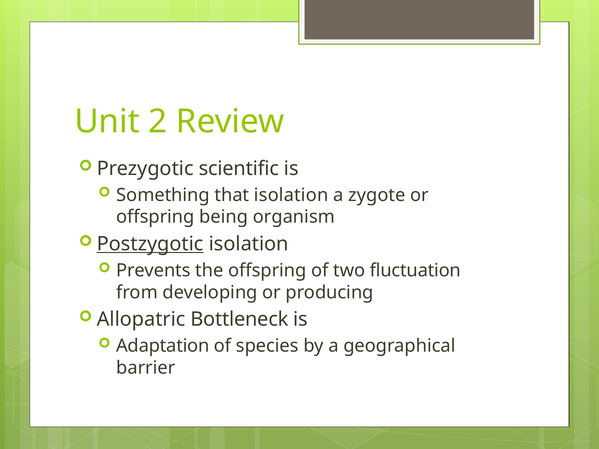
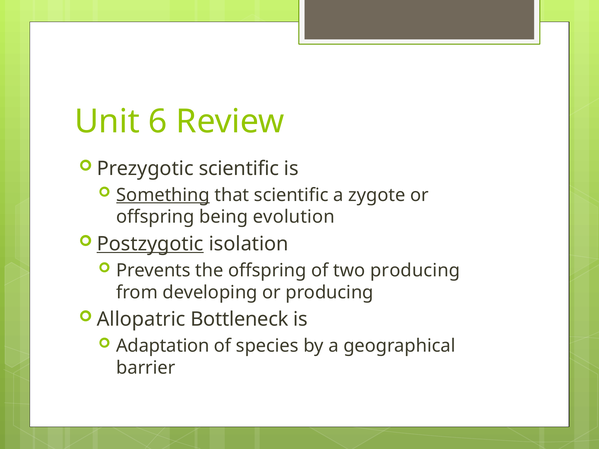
2: 2 -> 6
Something underline: none -> present
that isolation: isolation -> scientific
organism: organism -> evolution
two fluctuation: fluctuation -> producing
